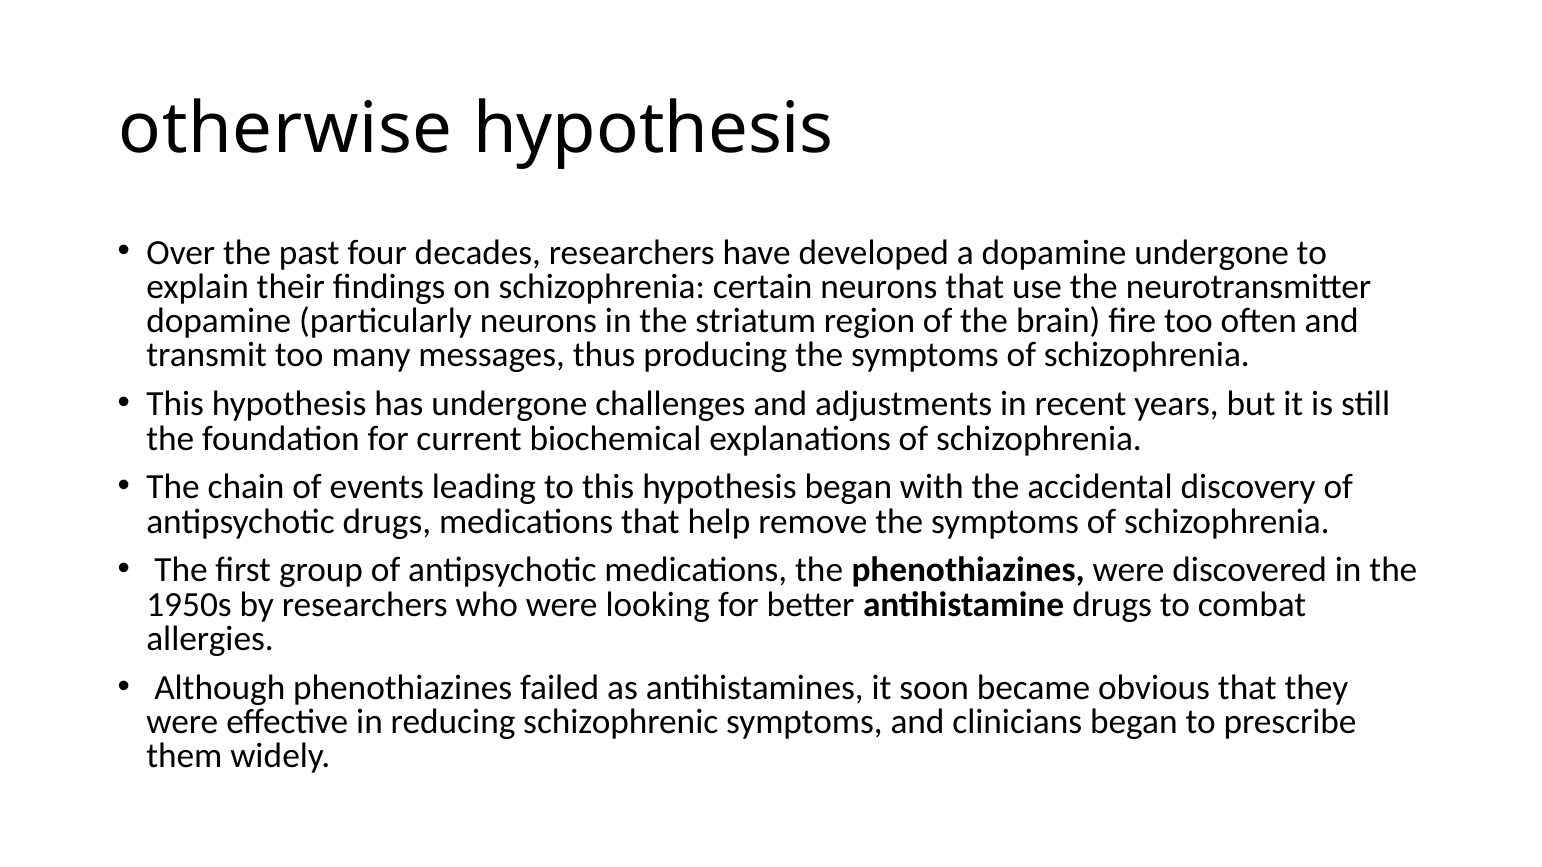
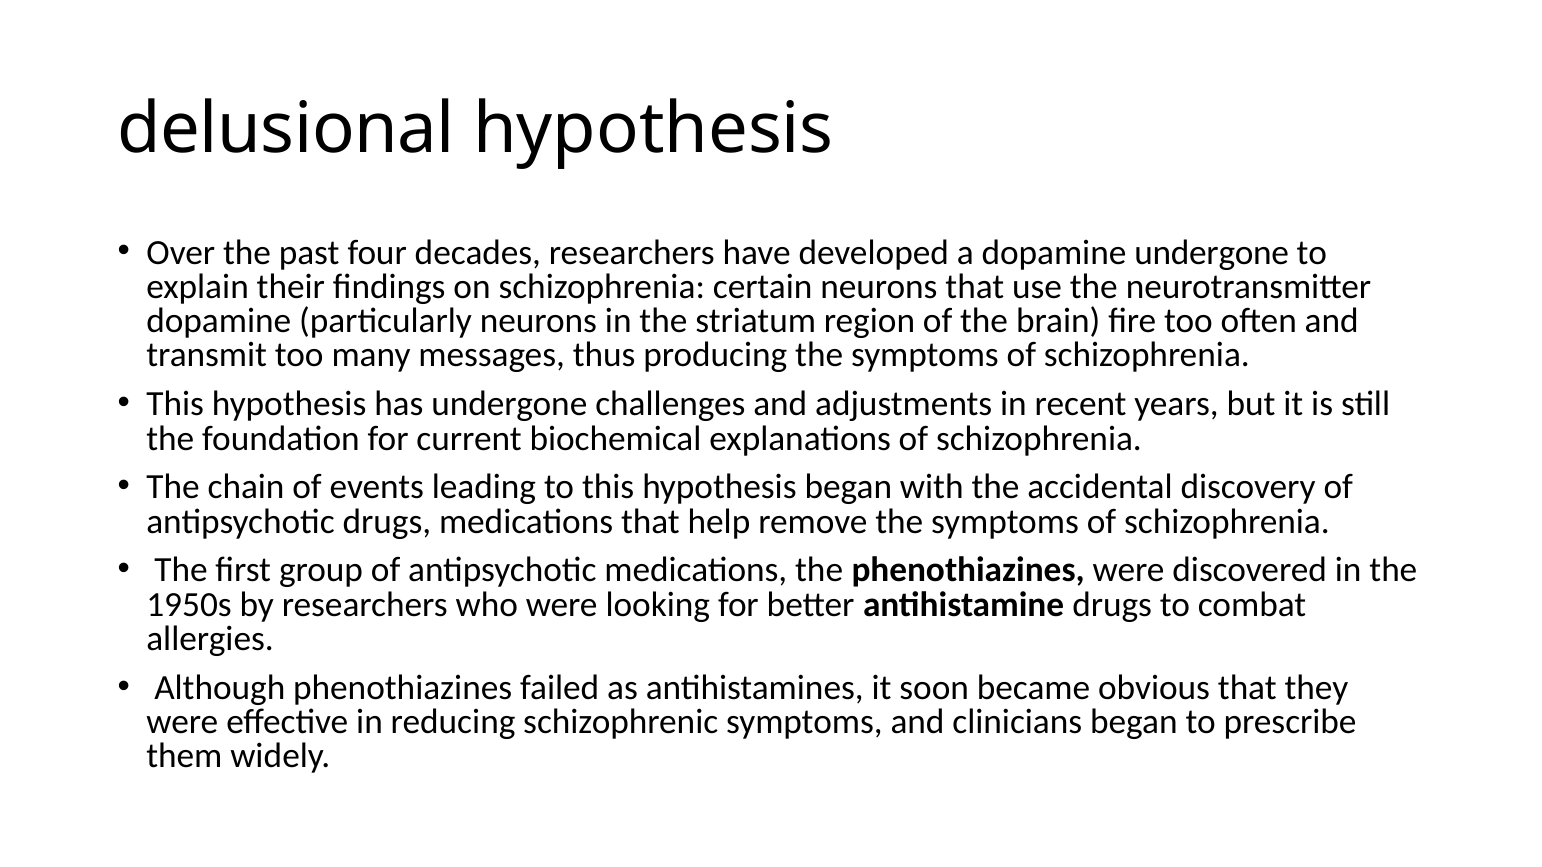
otherwise: otherwise -> delusional
